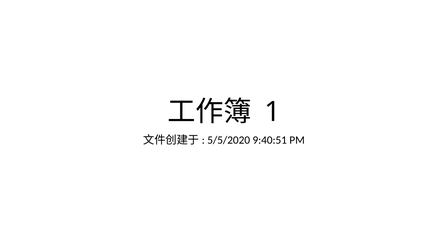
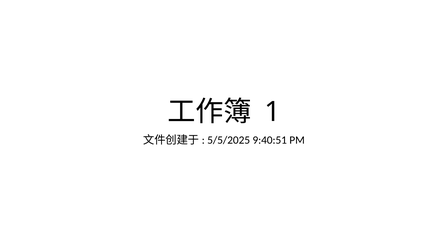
5/5/2020: 5/5/2020 -> 5/5/2025
